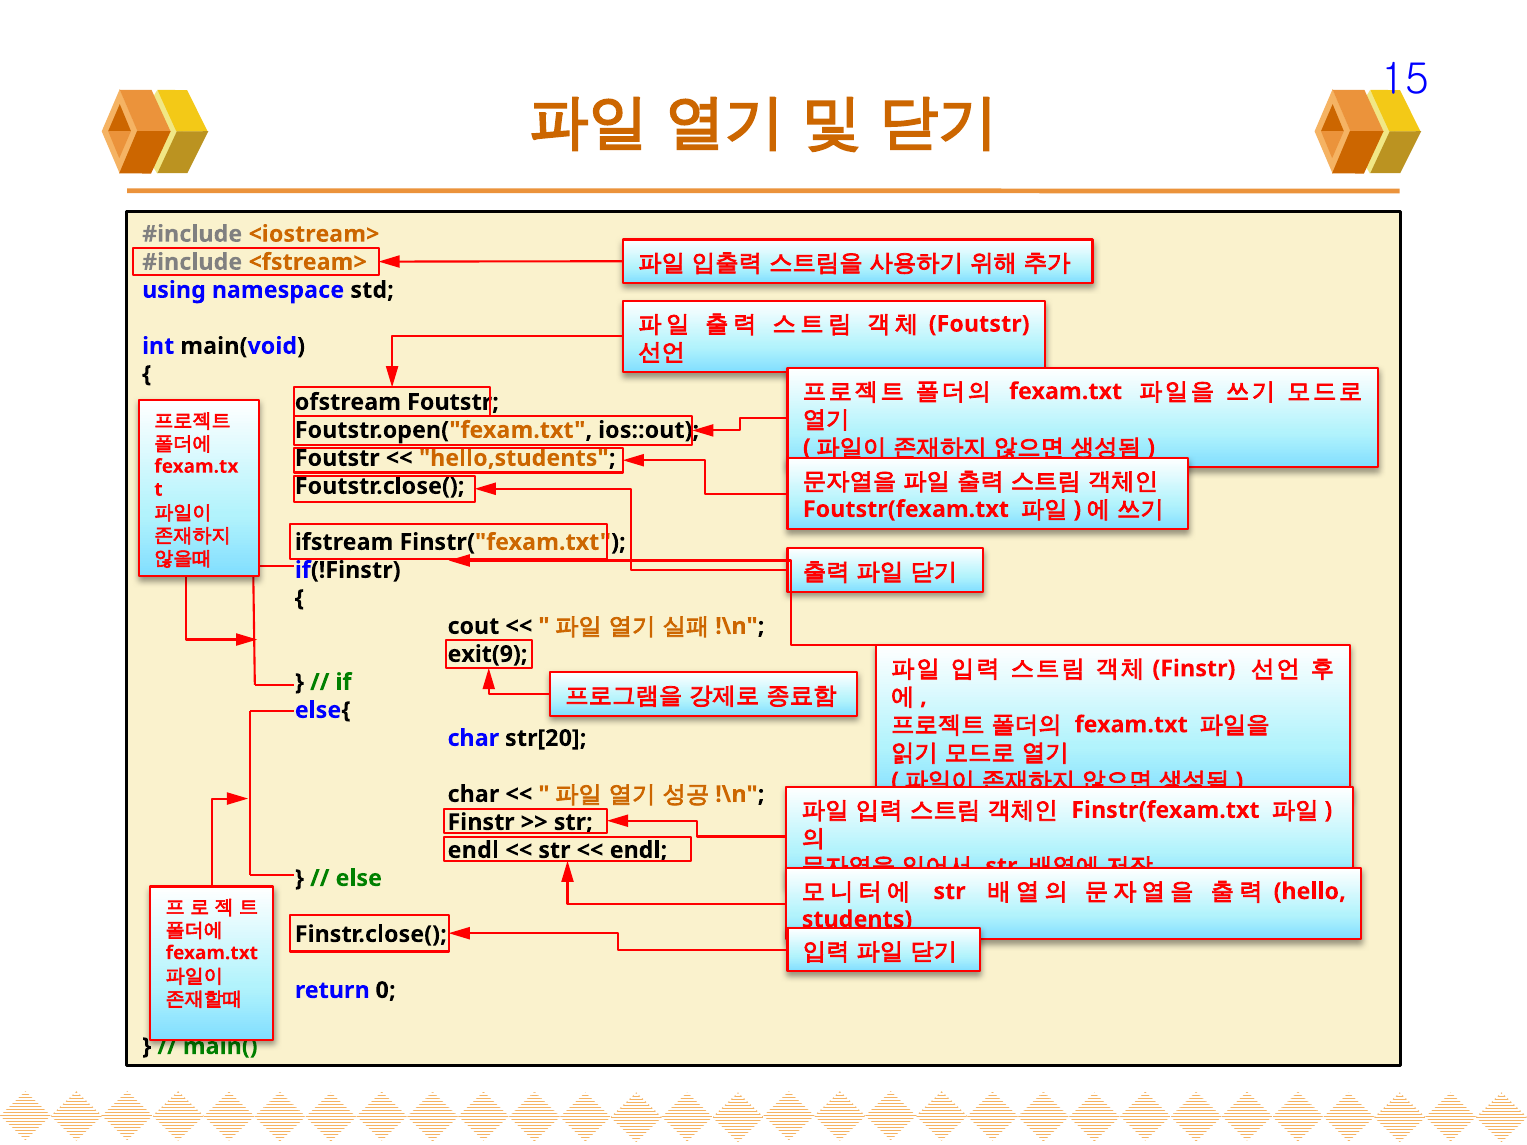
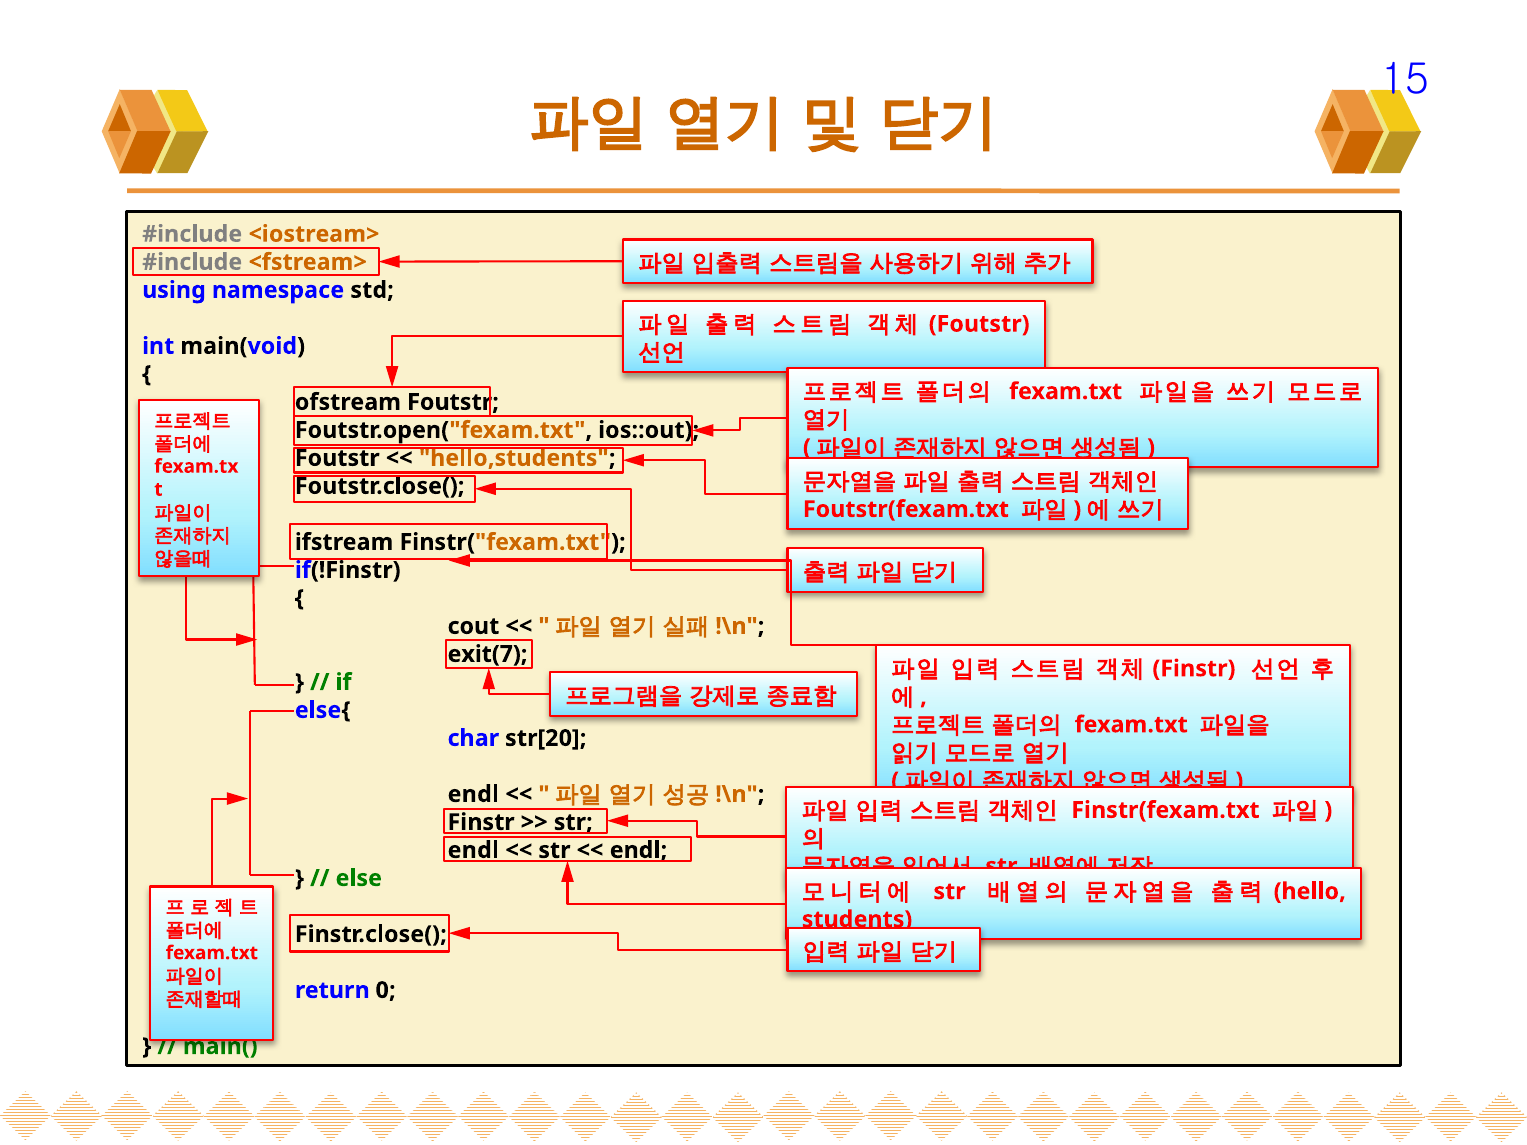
exit(9: exit(9 -> exit(7
char at (473, 794): char -> endl
